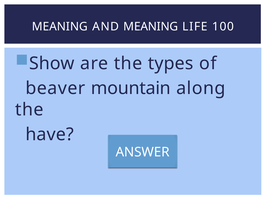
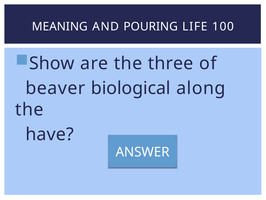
AND MEANING: MEANING -> POURING
types: types -> three
mountain: mountain -> biological
